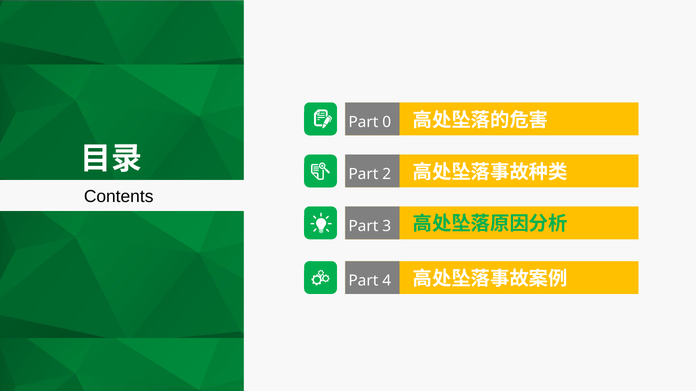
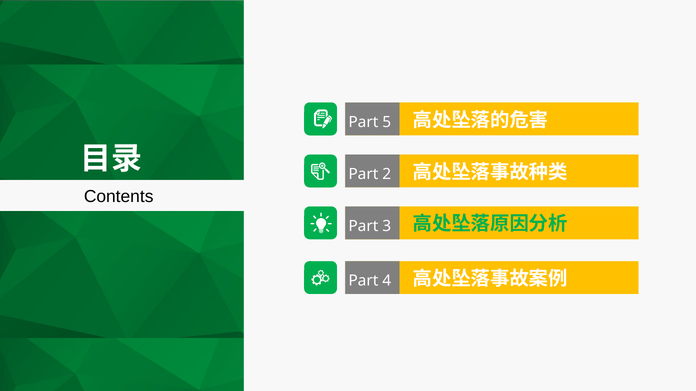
0: 0 -> 5
